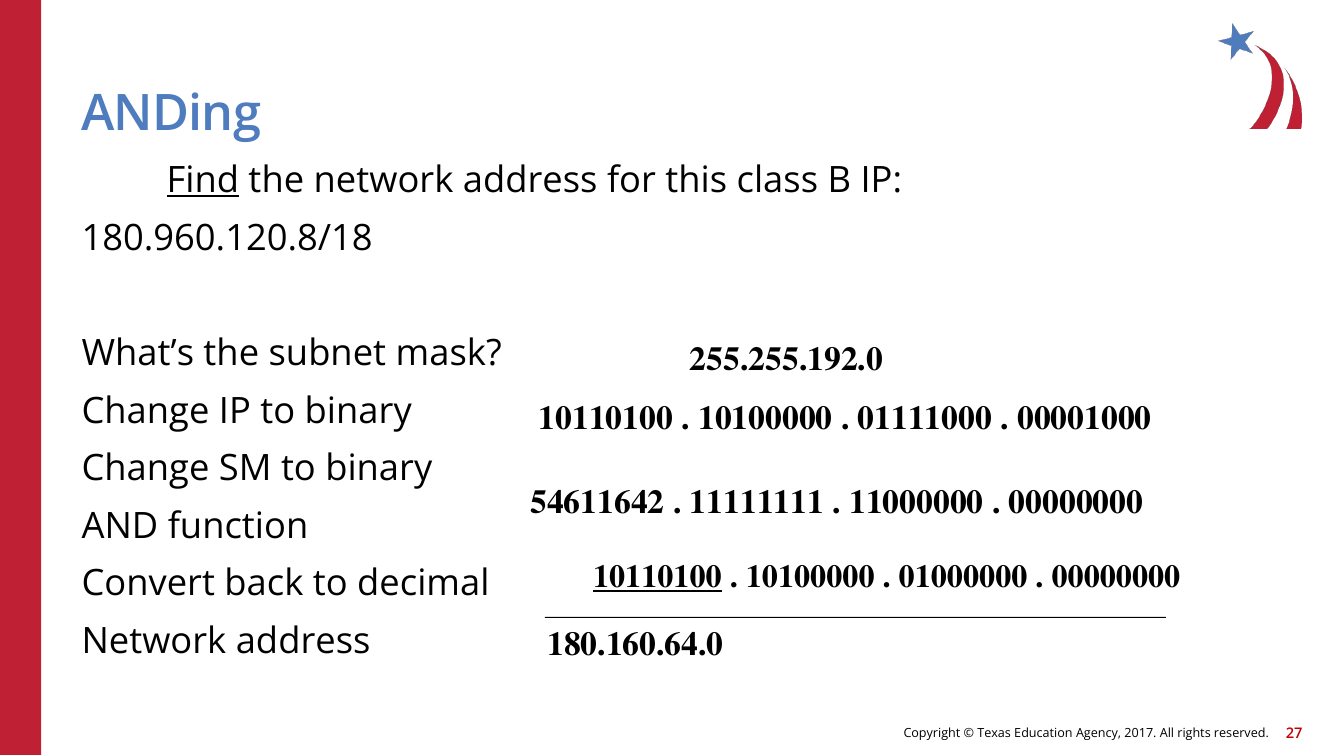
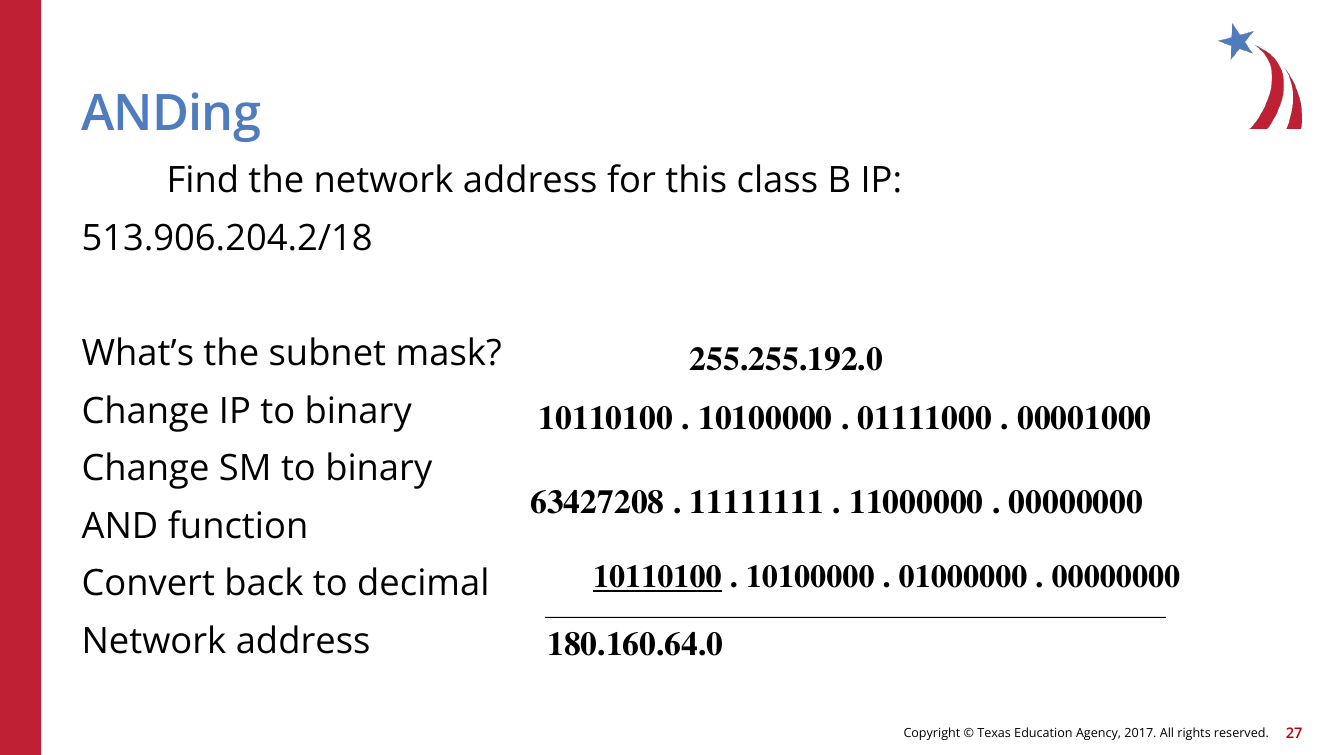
Find underline: present -> none
180.960.120.8/18: 180.960.120.8/18 -> 513.906.204.2/18
54611642: 54611642 -> 63427208
